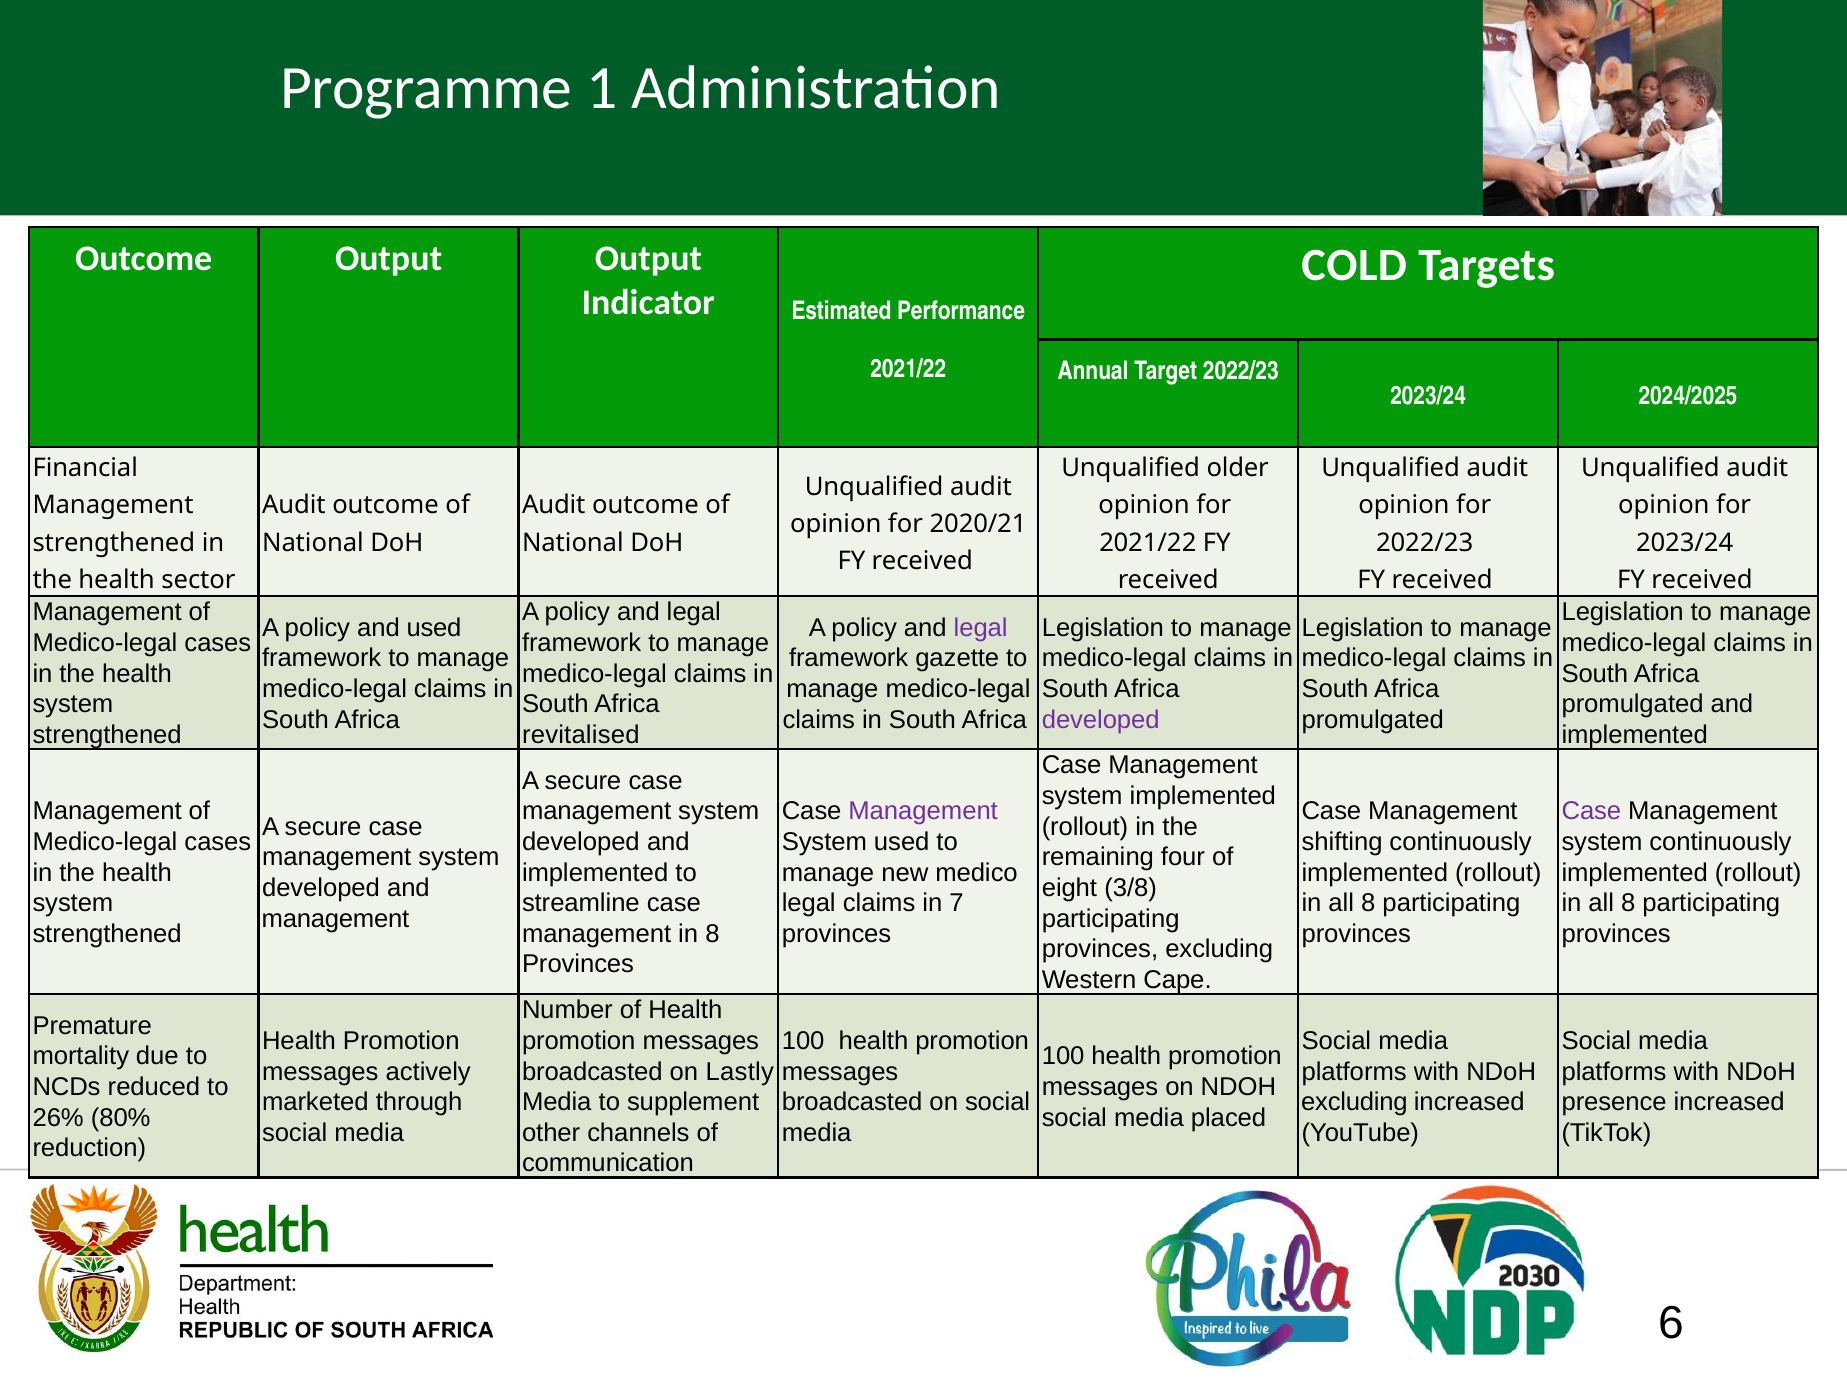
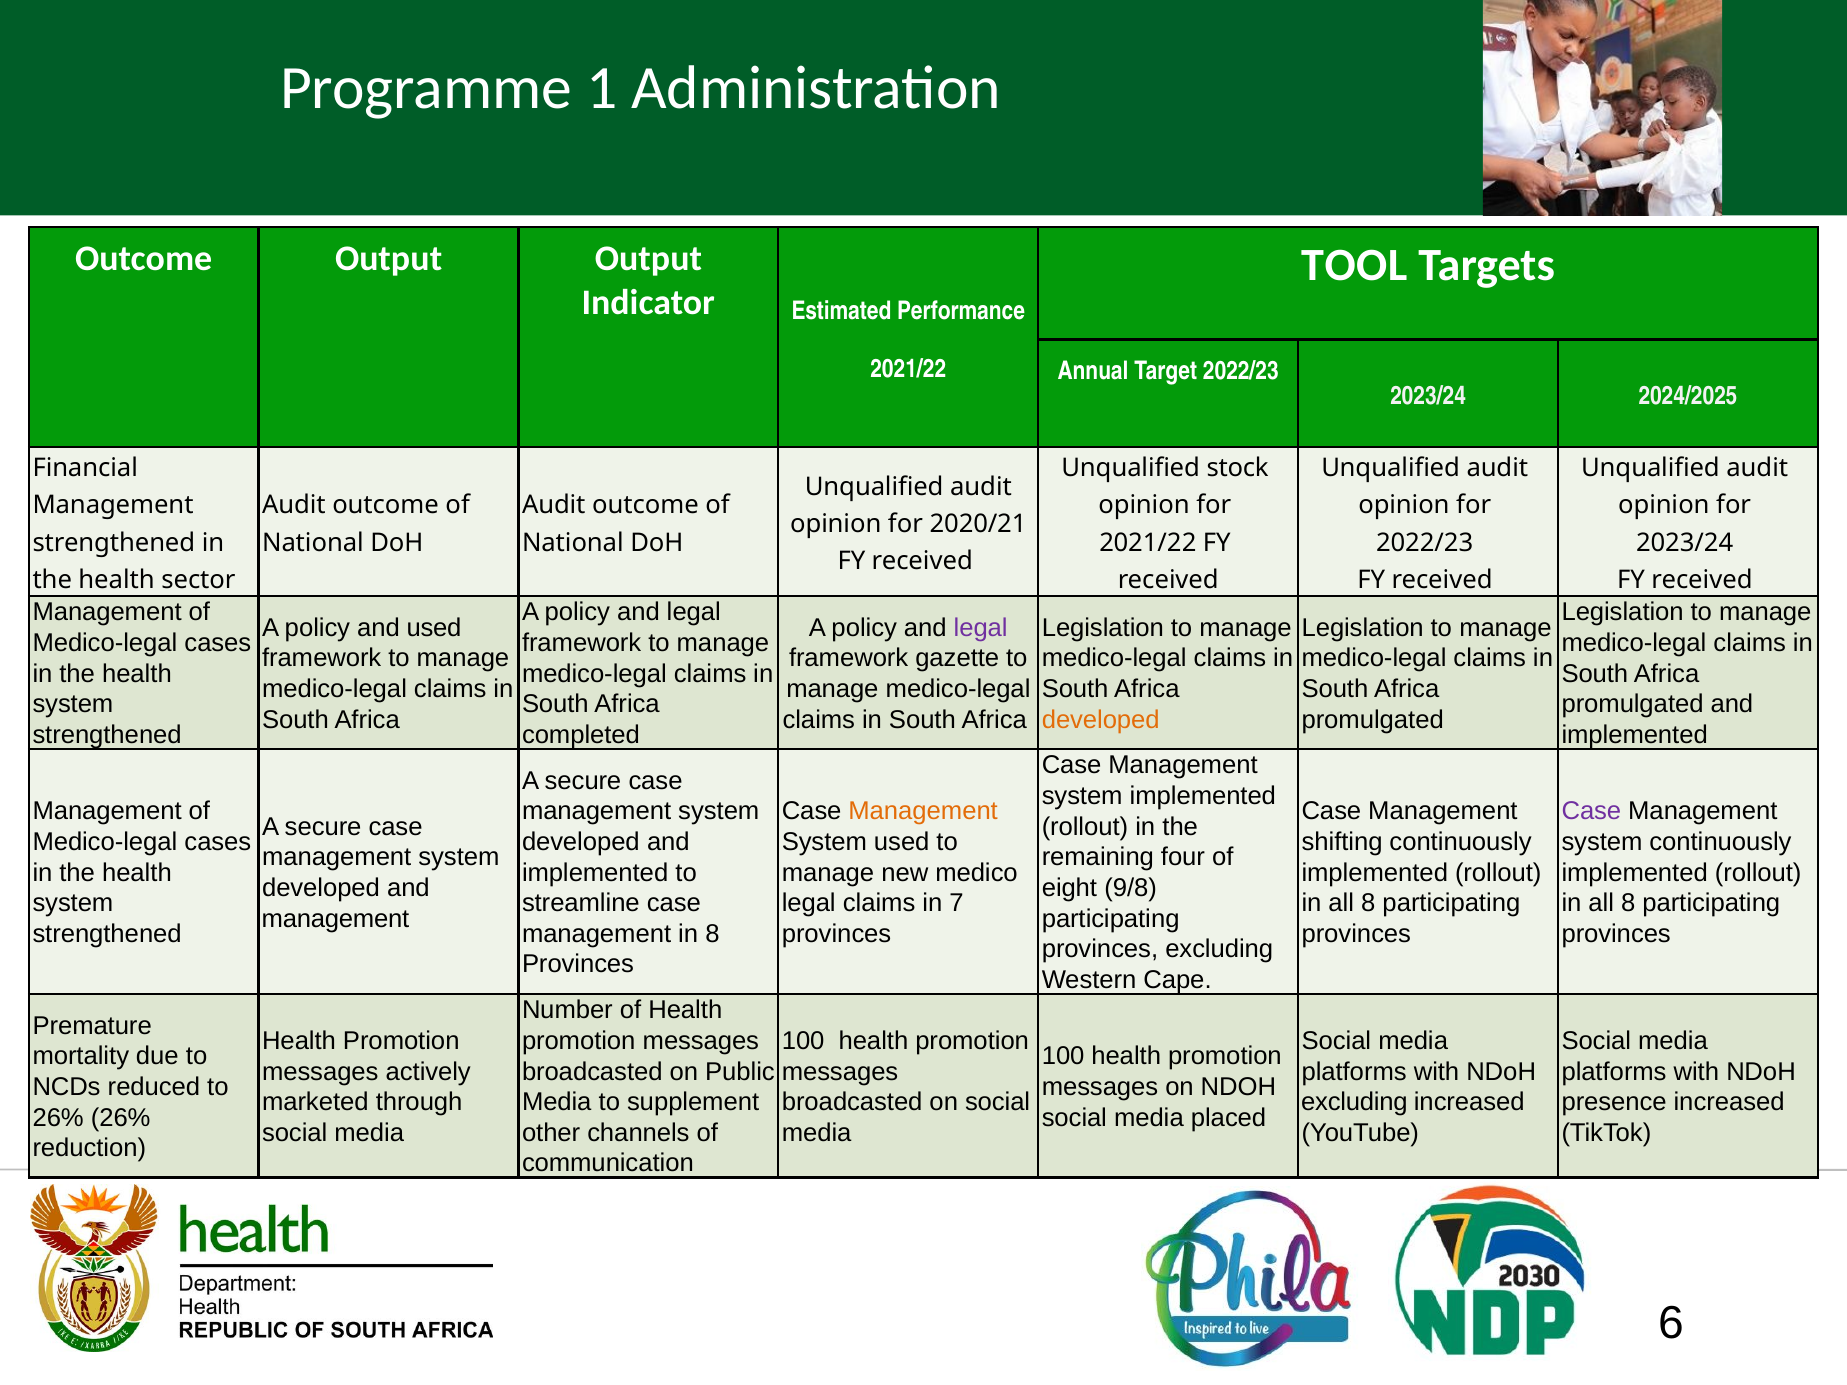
COLD: COLD -> TOOL
older: older -> stock
developed at (1101, 720) colour: purple -> orange
revitalised: revitalised -> completed
Management at (923, 812) colour: purple -> orange
3/8: 3/8 -> 9/8
Lastly: Lastly -> Public
26% 80%: 80% -> 26%
